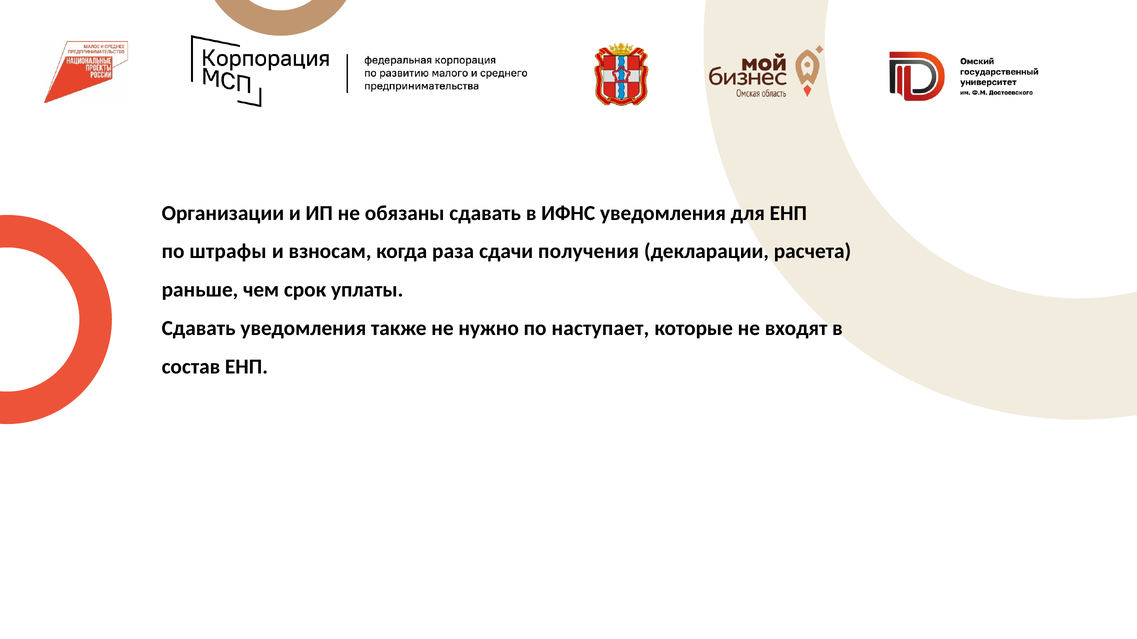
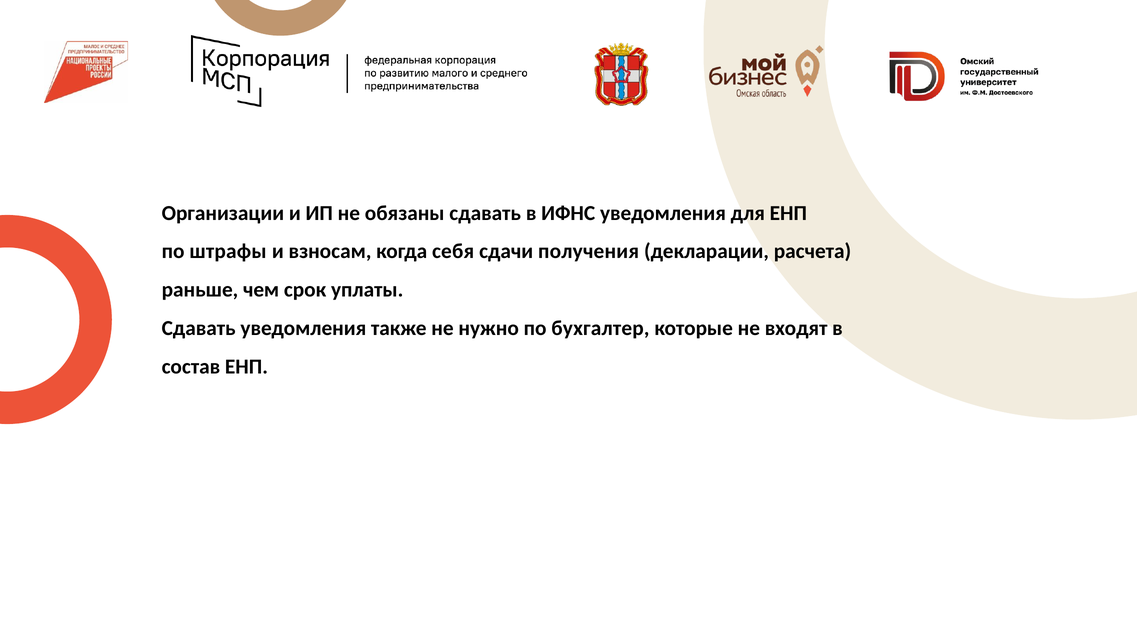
раза: раза -> себя
наступает: наступает -> бухгалтер
